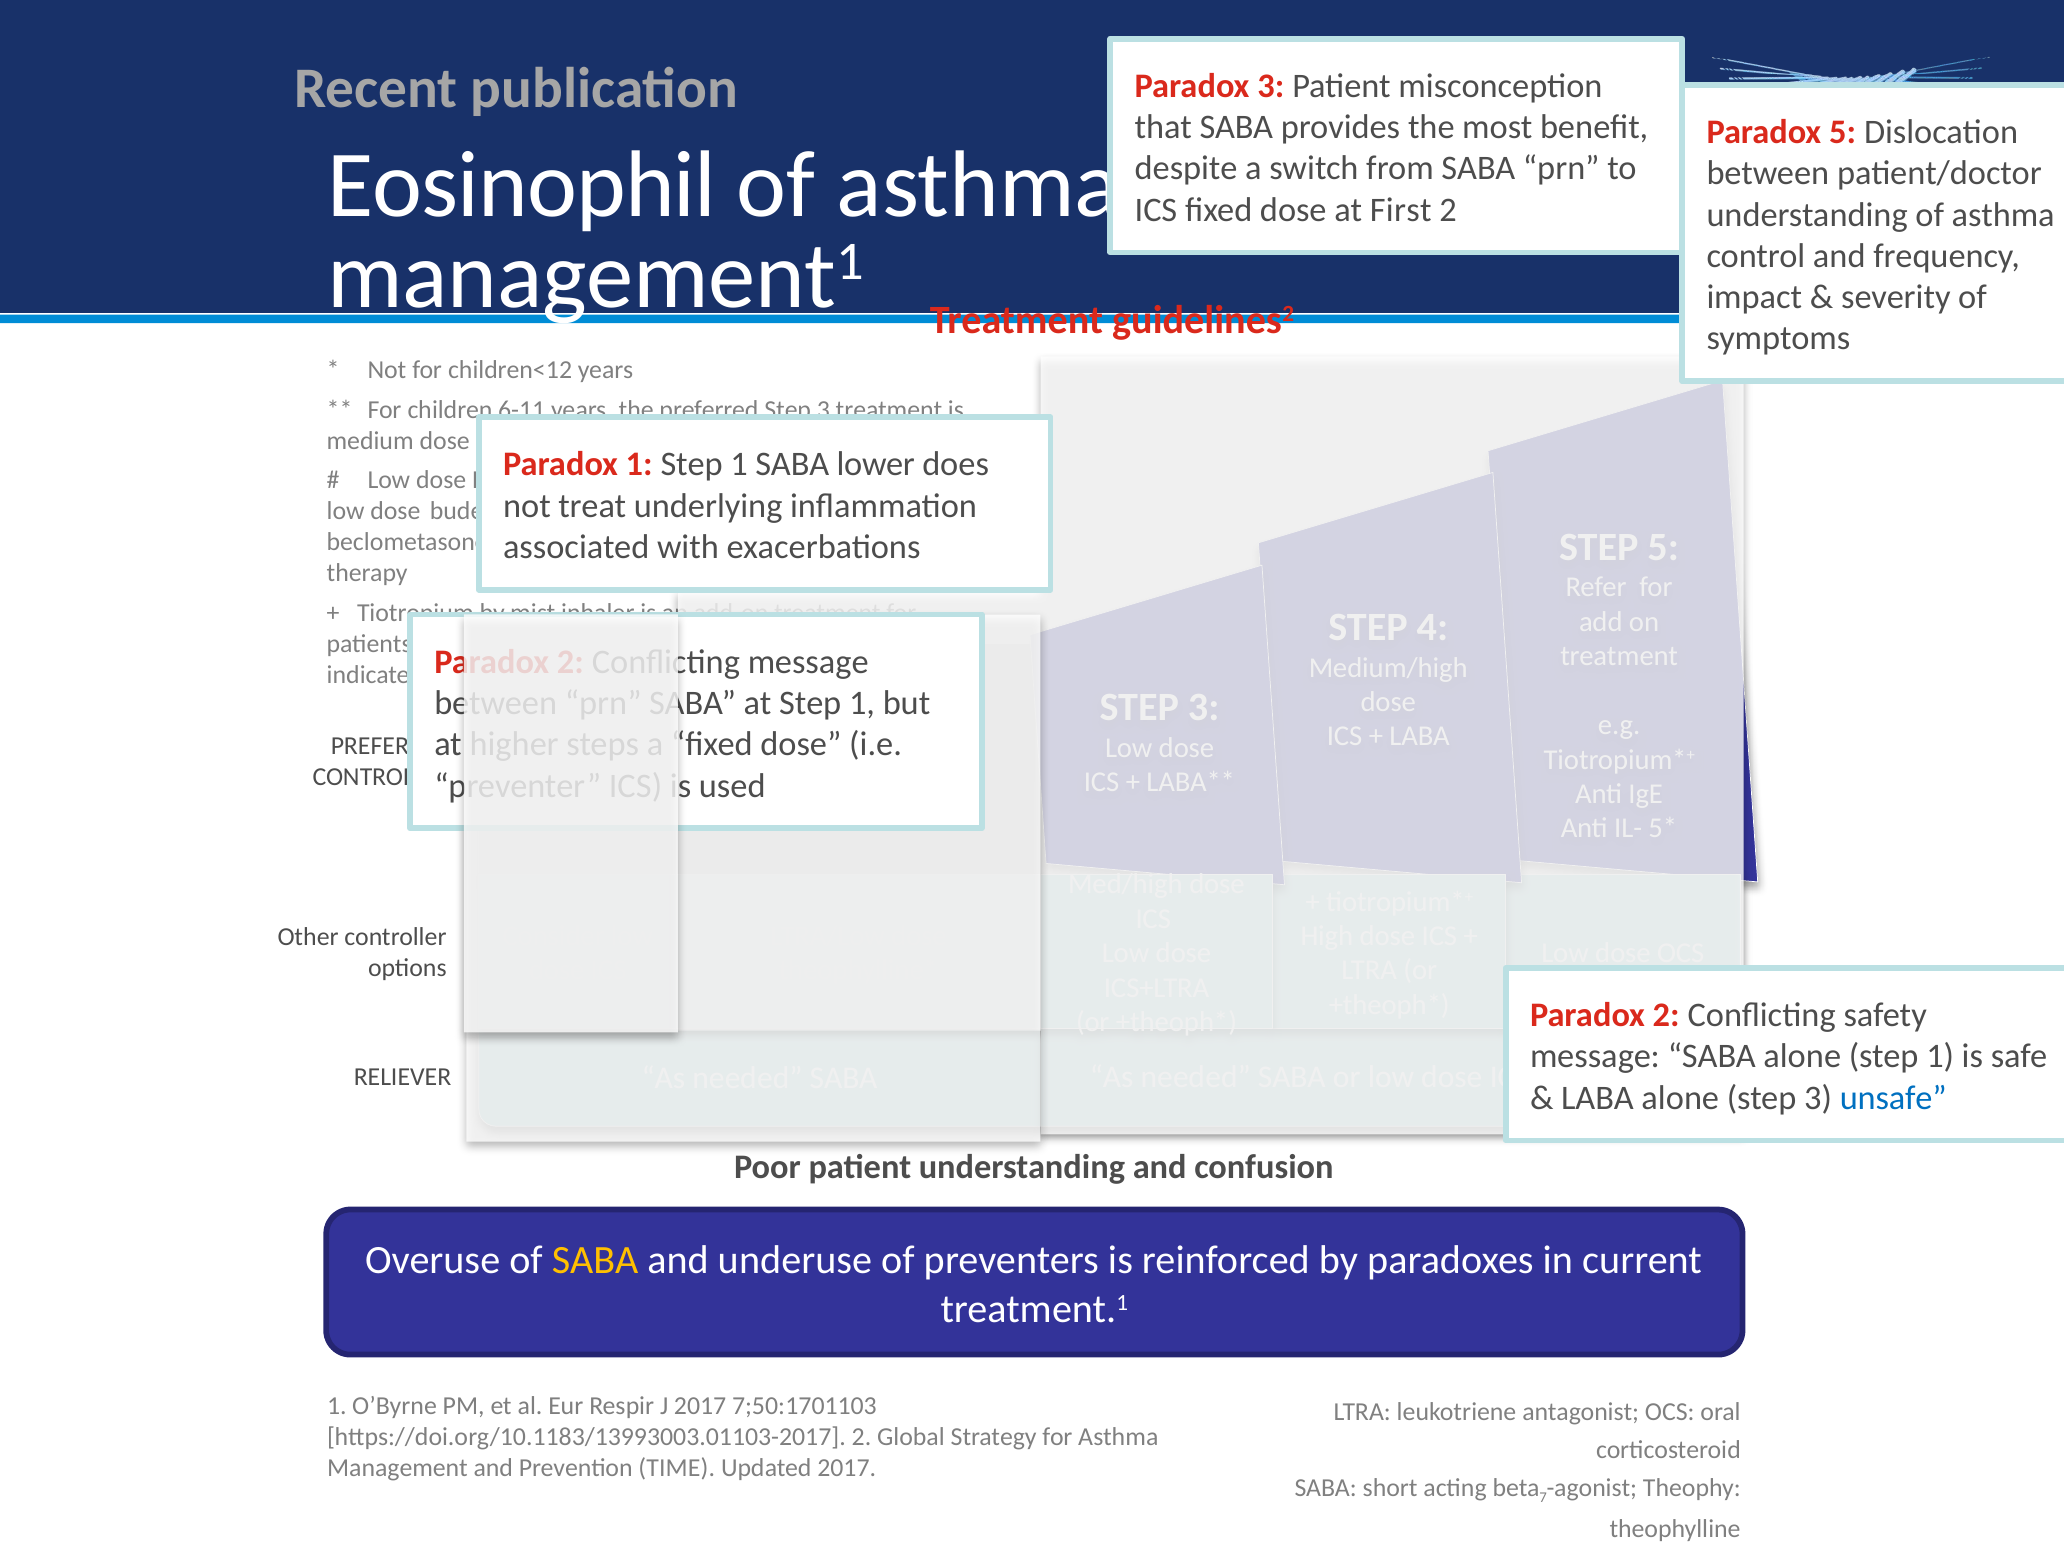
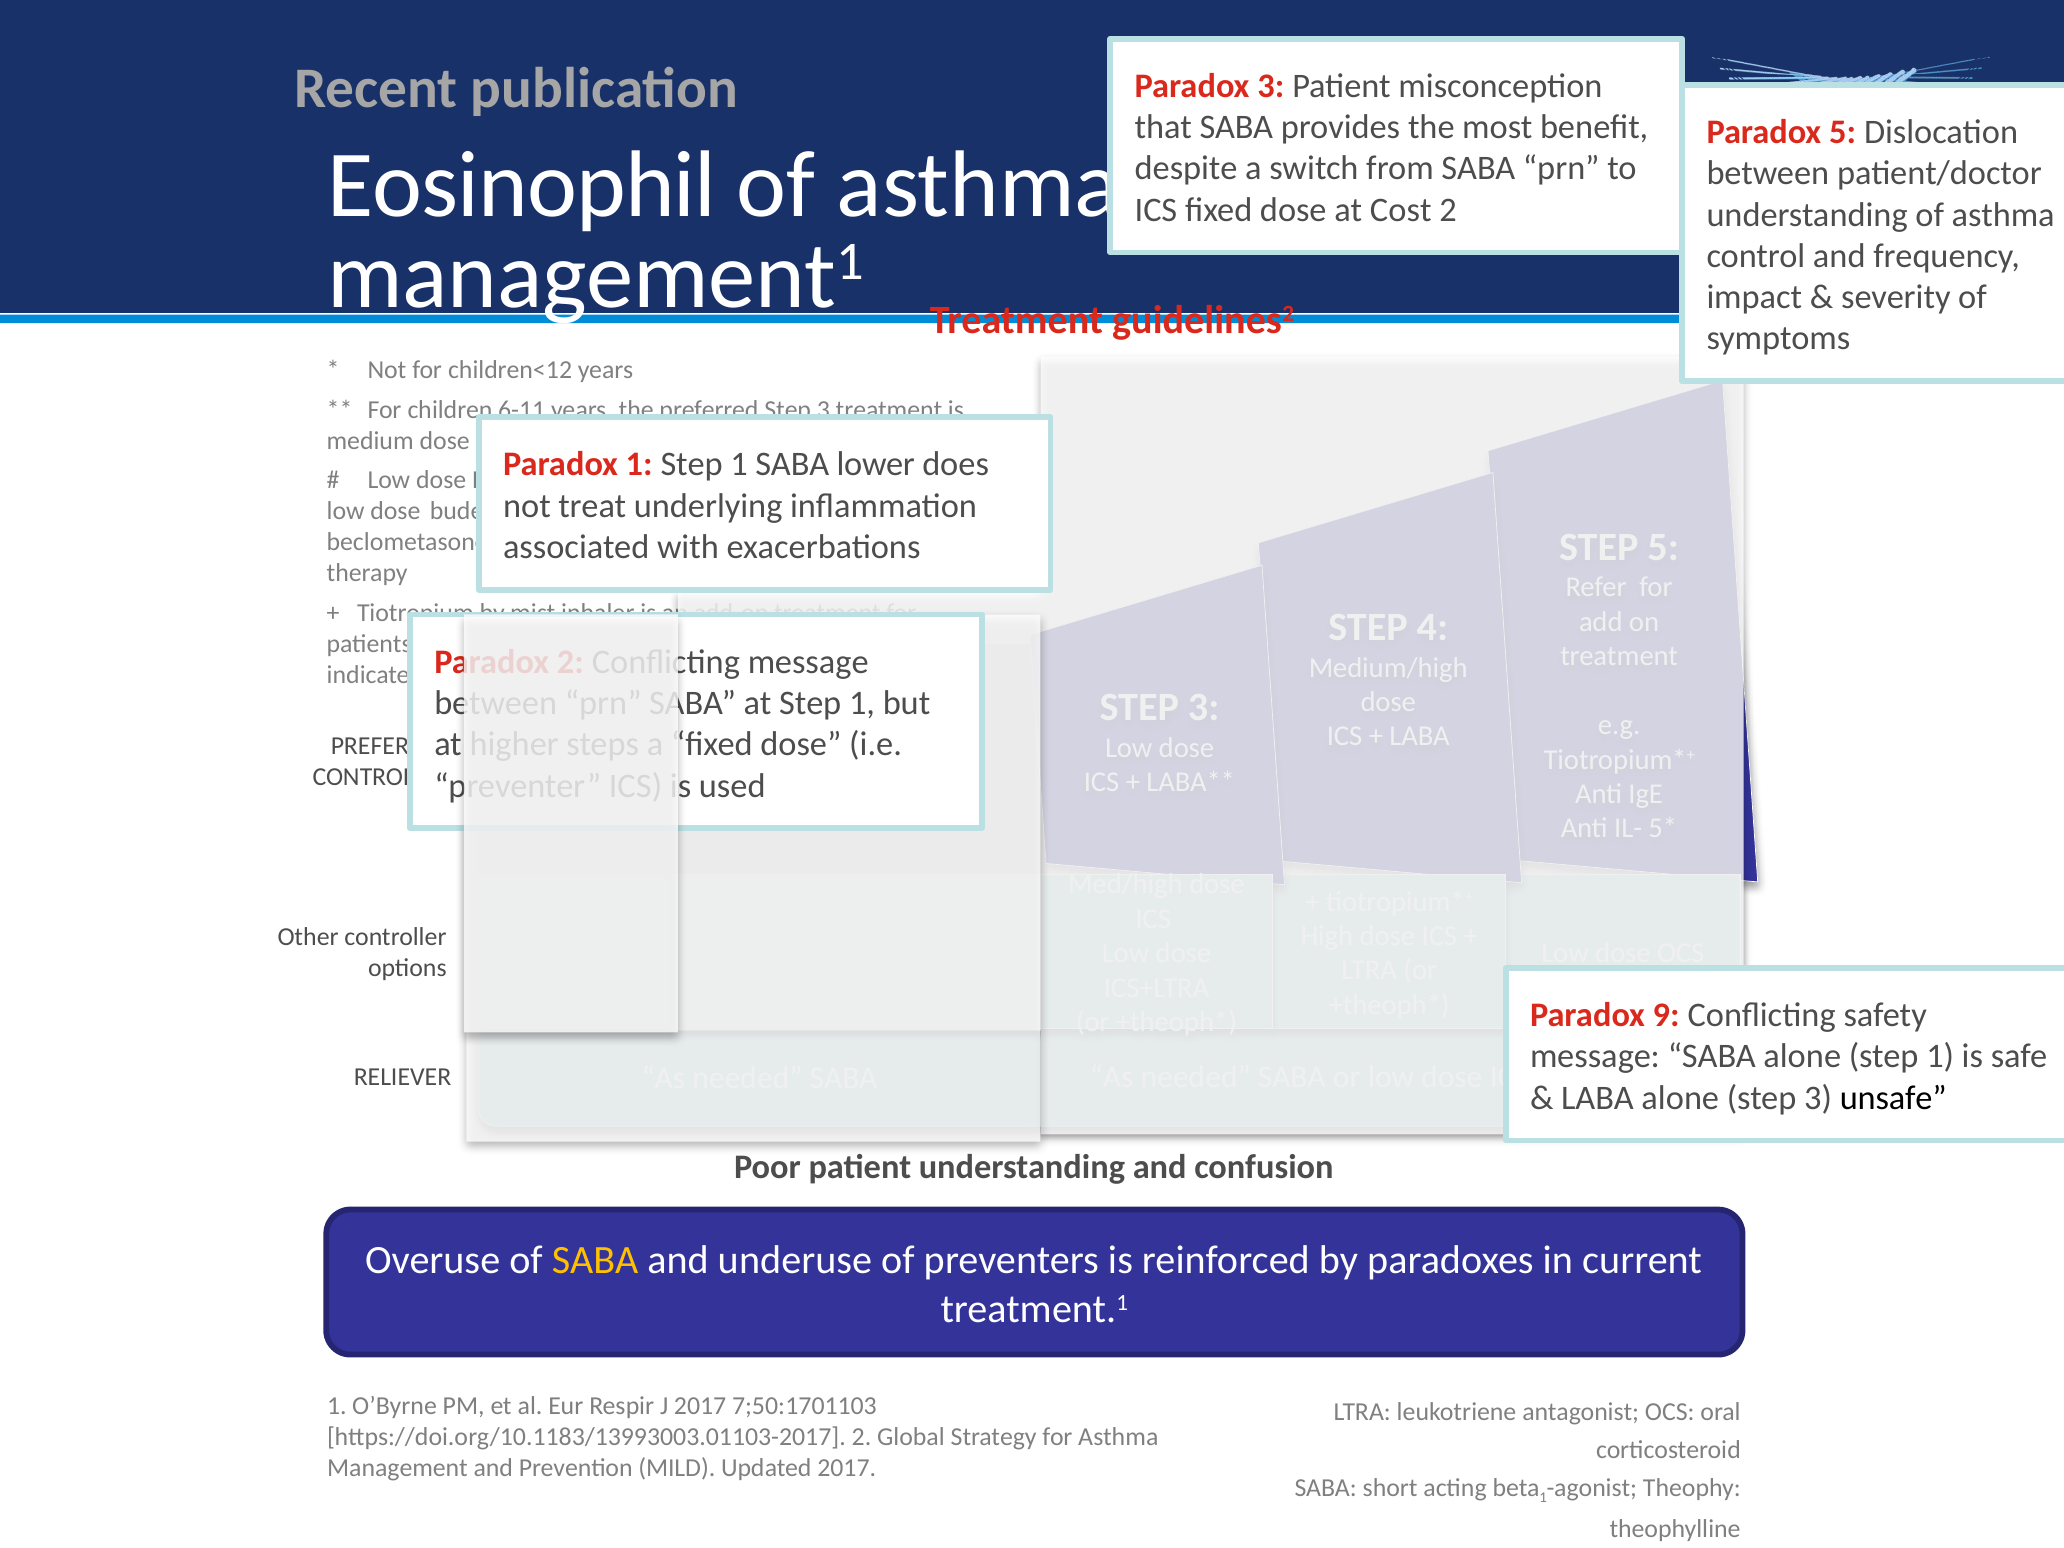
First: First -> Cost
2 at (1666, 1015): 2 -> 9
unsafe colour: blue -> black
TIME: TIME -> MILD
7 at (1543, 1498): 7 -> 1
